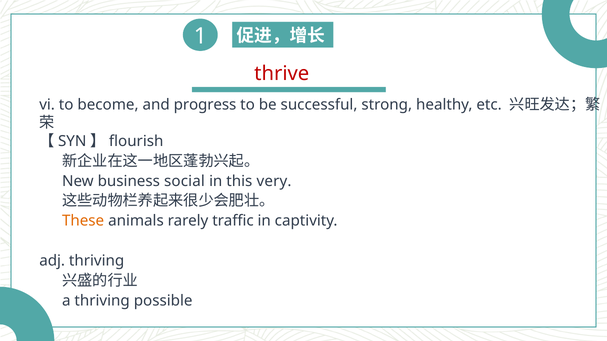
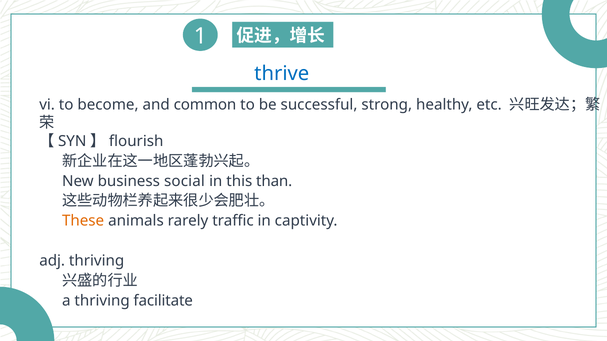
thrive colour: red -> blue
progress: progress -> common
very: very -> than
possible: possible -> facilitate
